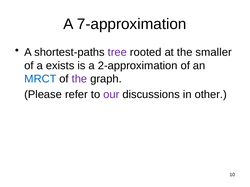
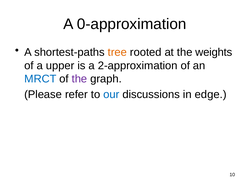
7-approximation: 7-approximation -> 0-approximation
tree colour: purple -> orange
smaller: smaller -> weights
exists: exists -> upper
our colour: purple -> blue
other: other -> edge
